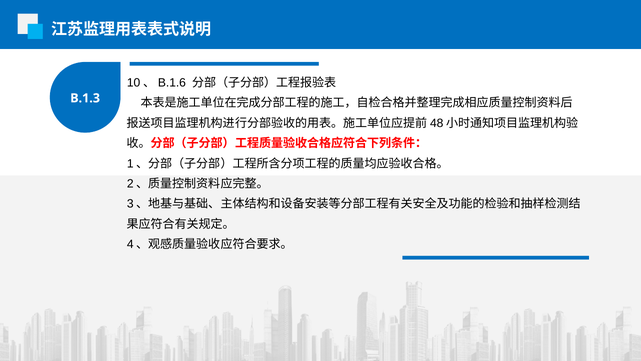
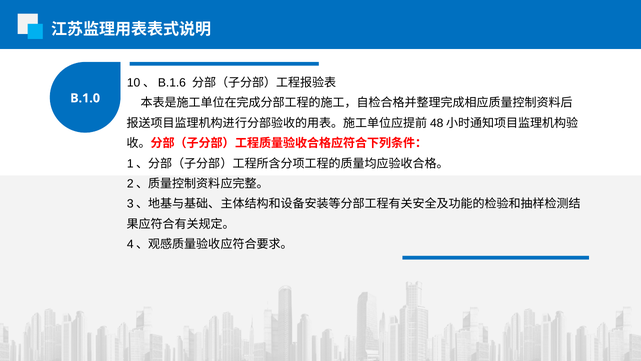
B.1.3: B.1.3 -> B.1.0
